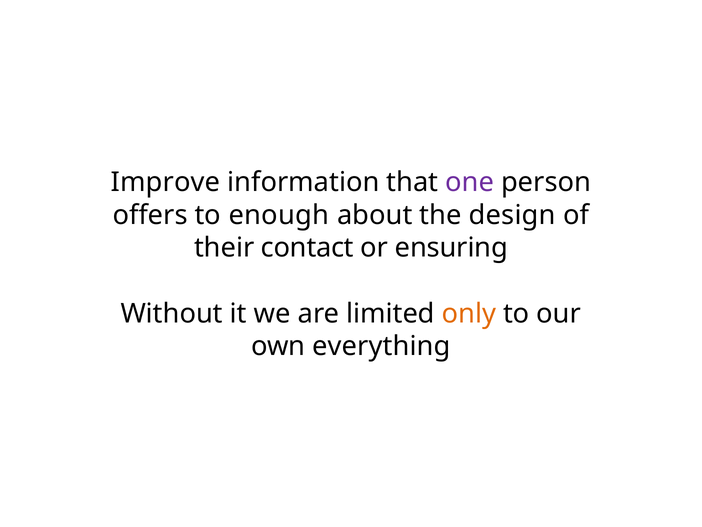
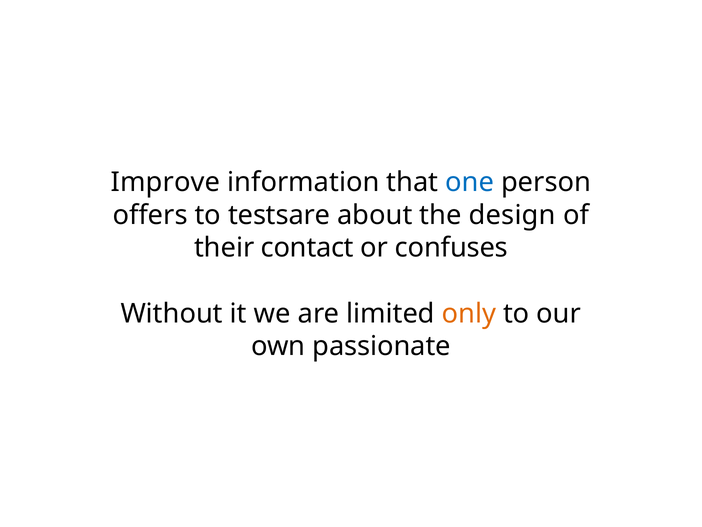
one colour: purple -> blue
enough: enough -> testsare
ensuring: ensuring -> confuses
everything: everything -> passionate
